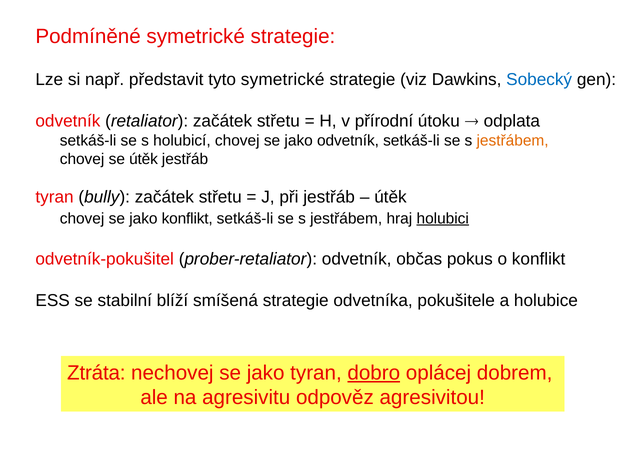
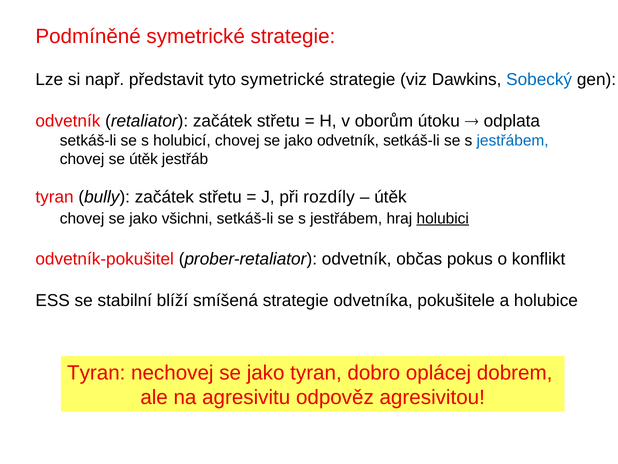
přírodní: přírodní -> oborům
jestřábem at (513, 140) colour: orange -> blue
při jestřáb: jestřáb -> rozdíly
jako konflikt: konflikt -> všichni
Ztráta at (96, 372): Ztráta -> Tyran
dobro underline: present -> none
